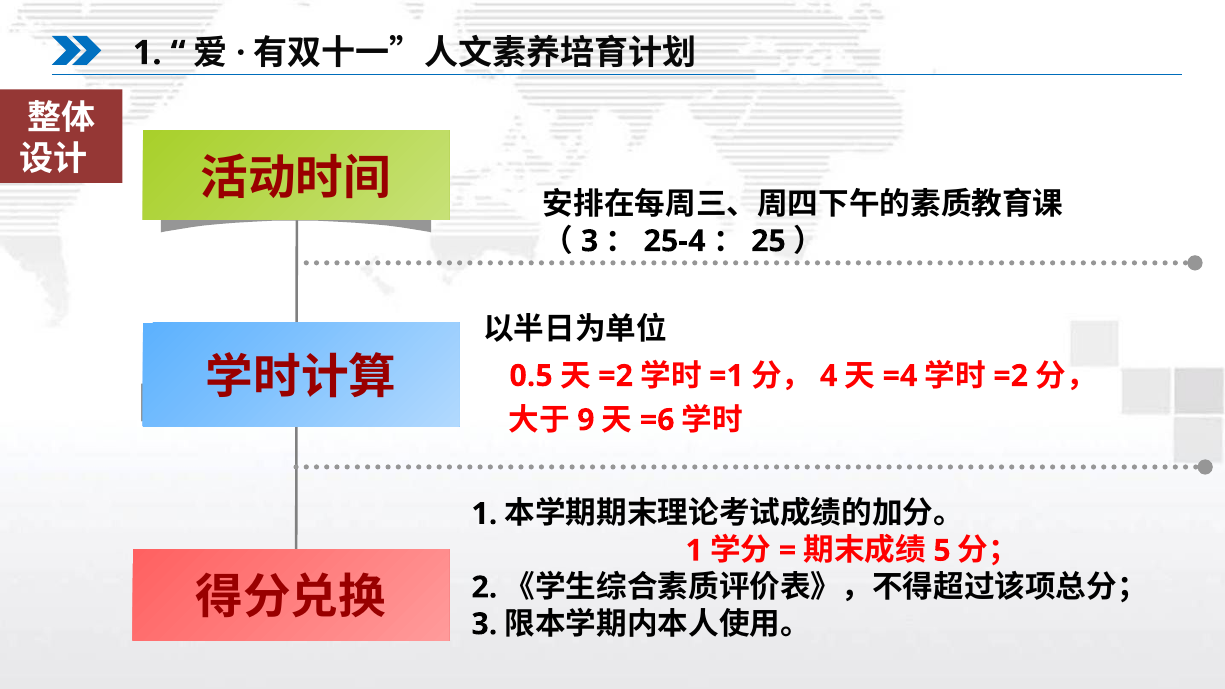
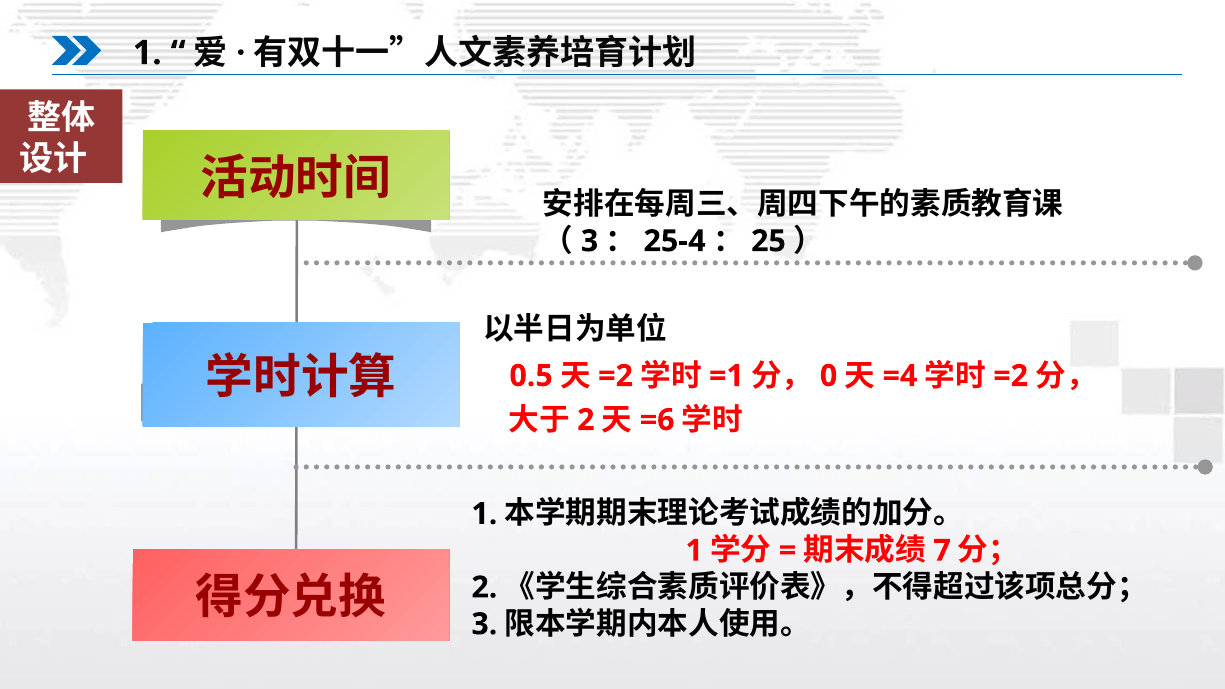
4: 4 -> 0
9 at (586, 420): 9 -> 2
5: 5 -> 7
